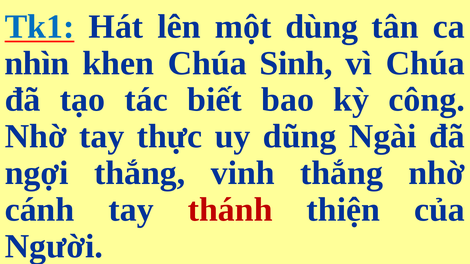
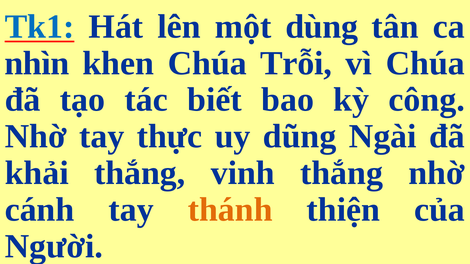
Sinh: Sinh -> Trỗi
ngợi: ngợi -> khải
thánh colour: red -> orange
